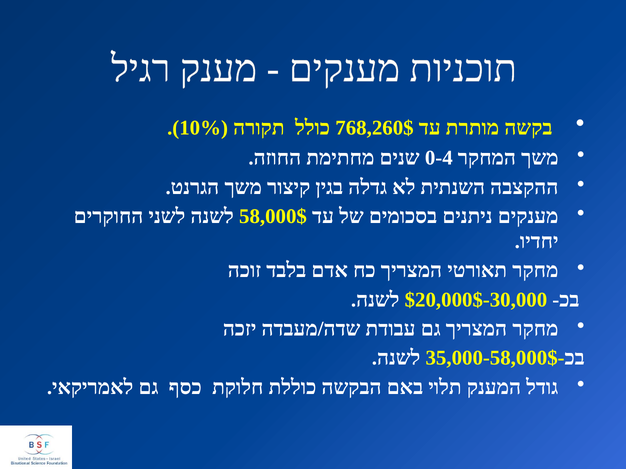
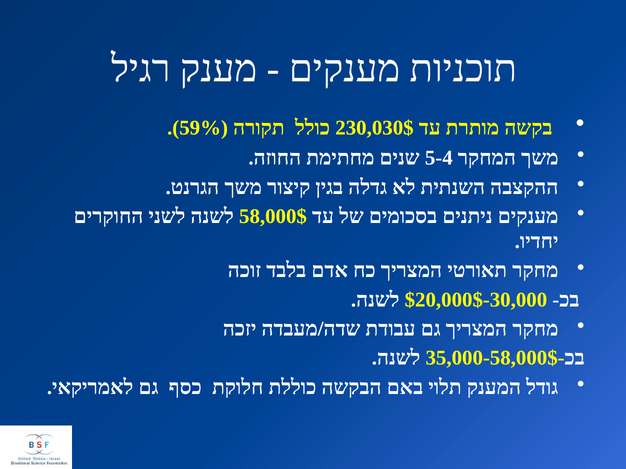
10%: 10% -> 59%
768,260$: 768,260$ -> 230,030$
0-4: 0-4 -> 5-4
